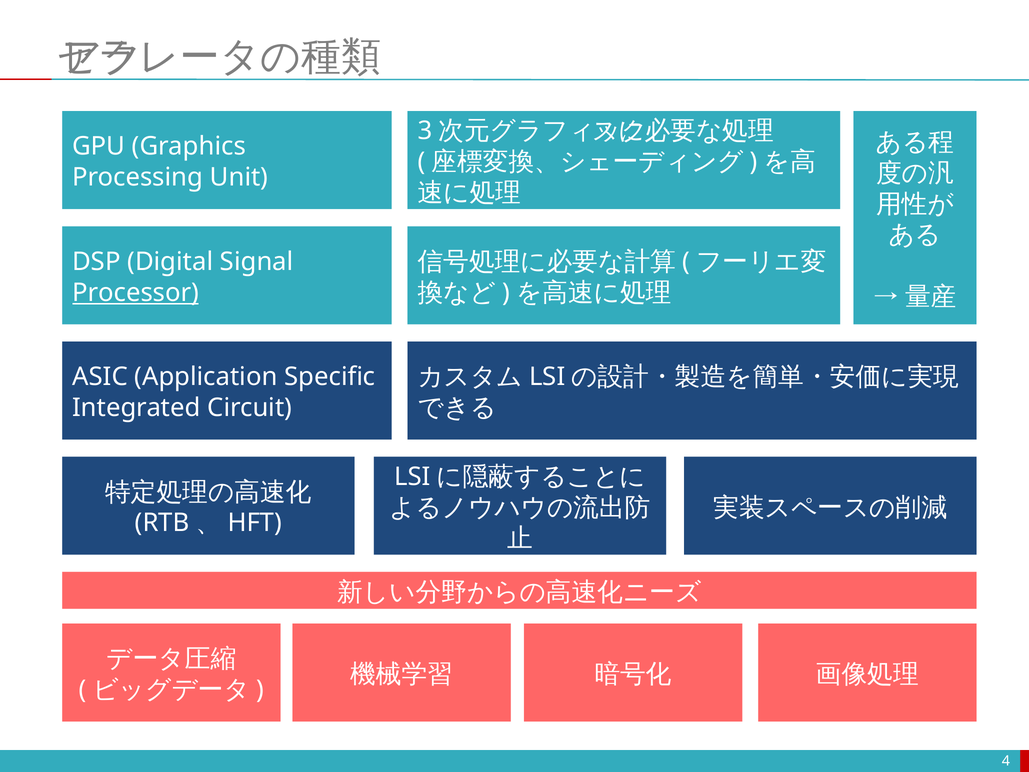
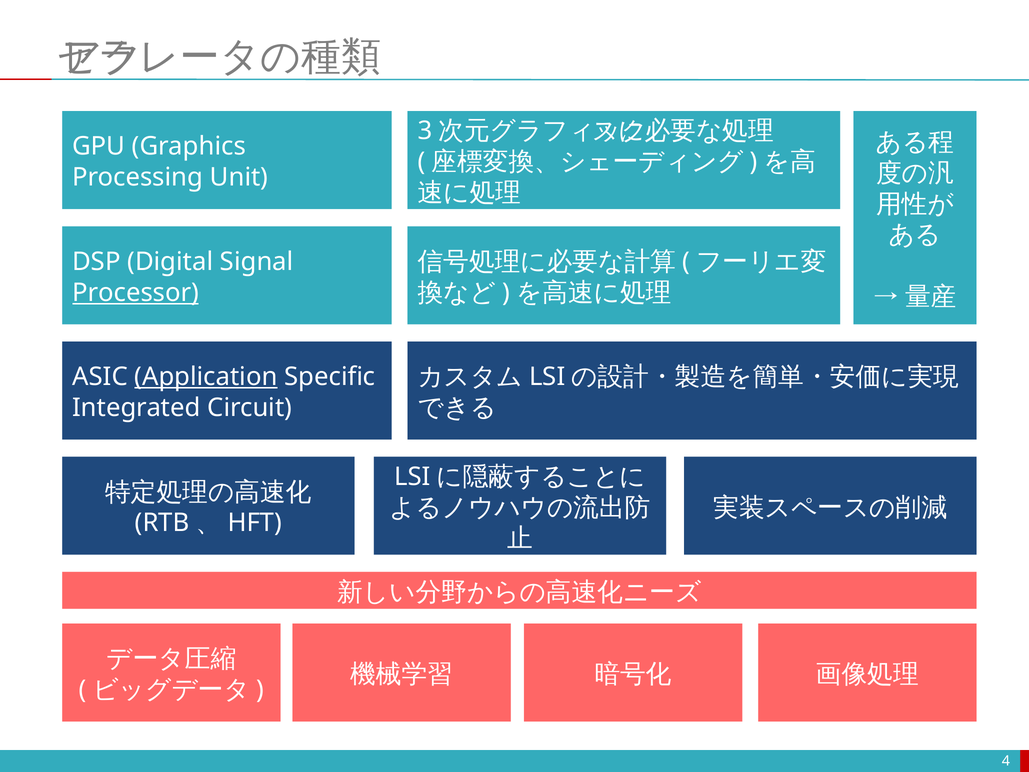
Application underline: none -> present
